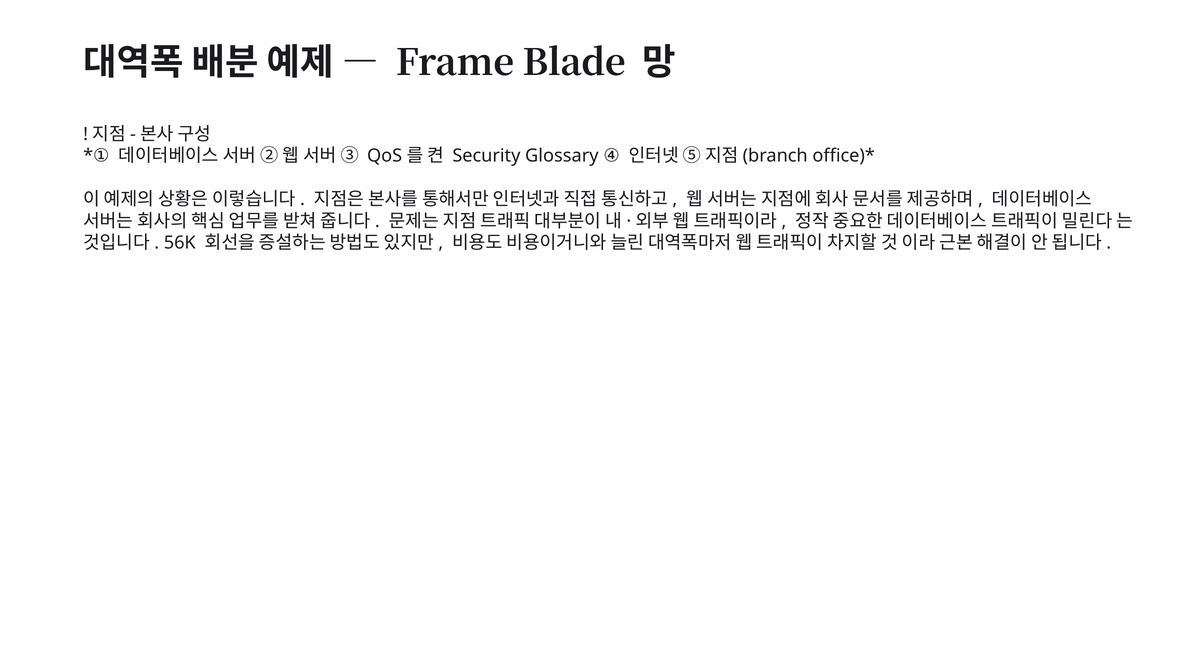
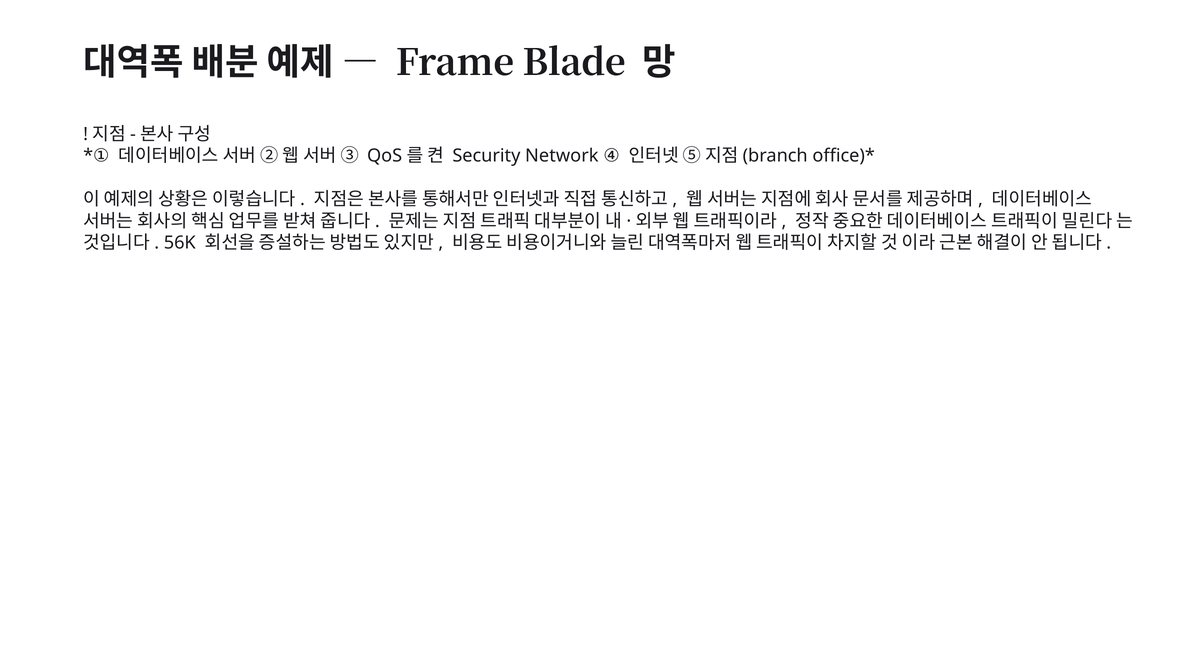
Glossary: Glossary -> Network
